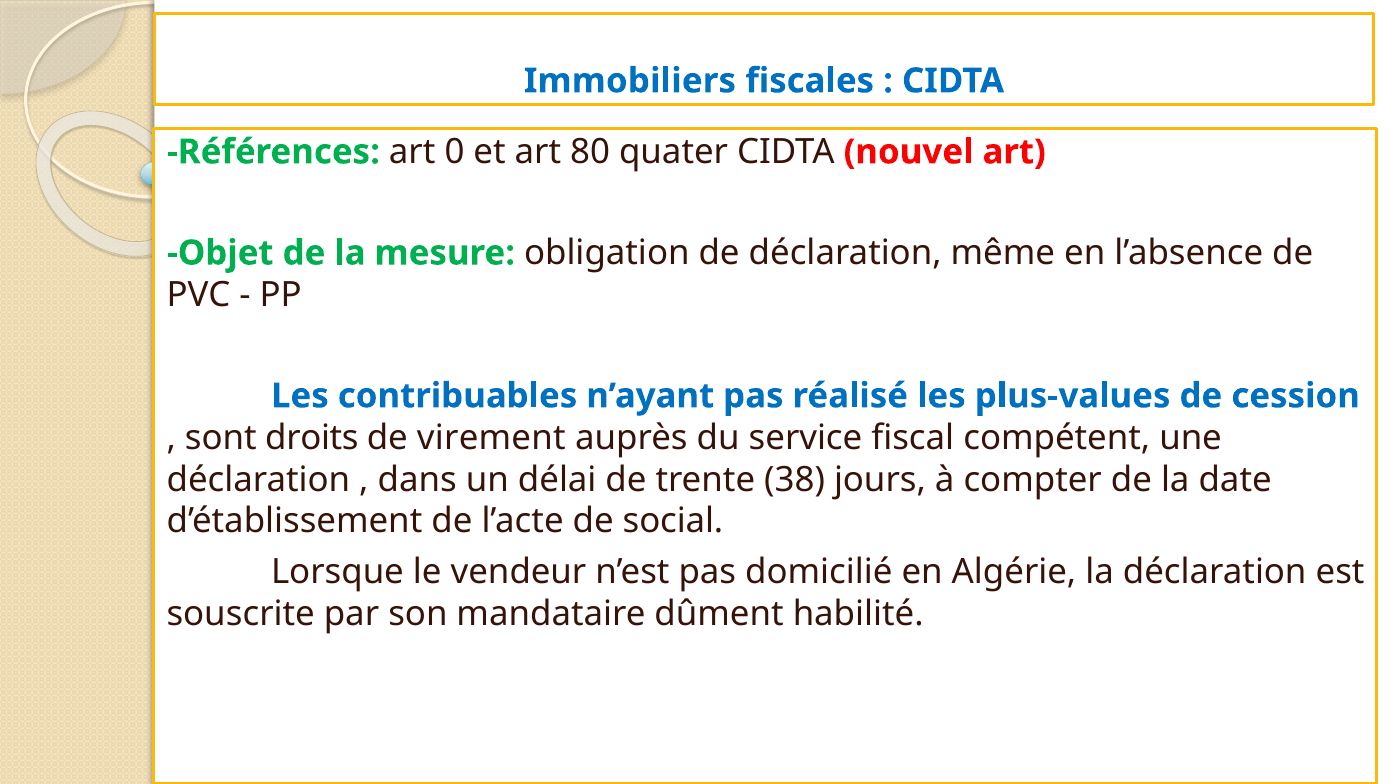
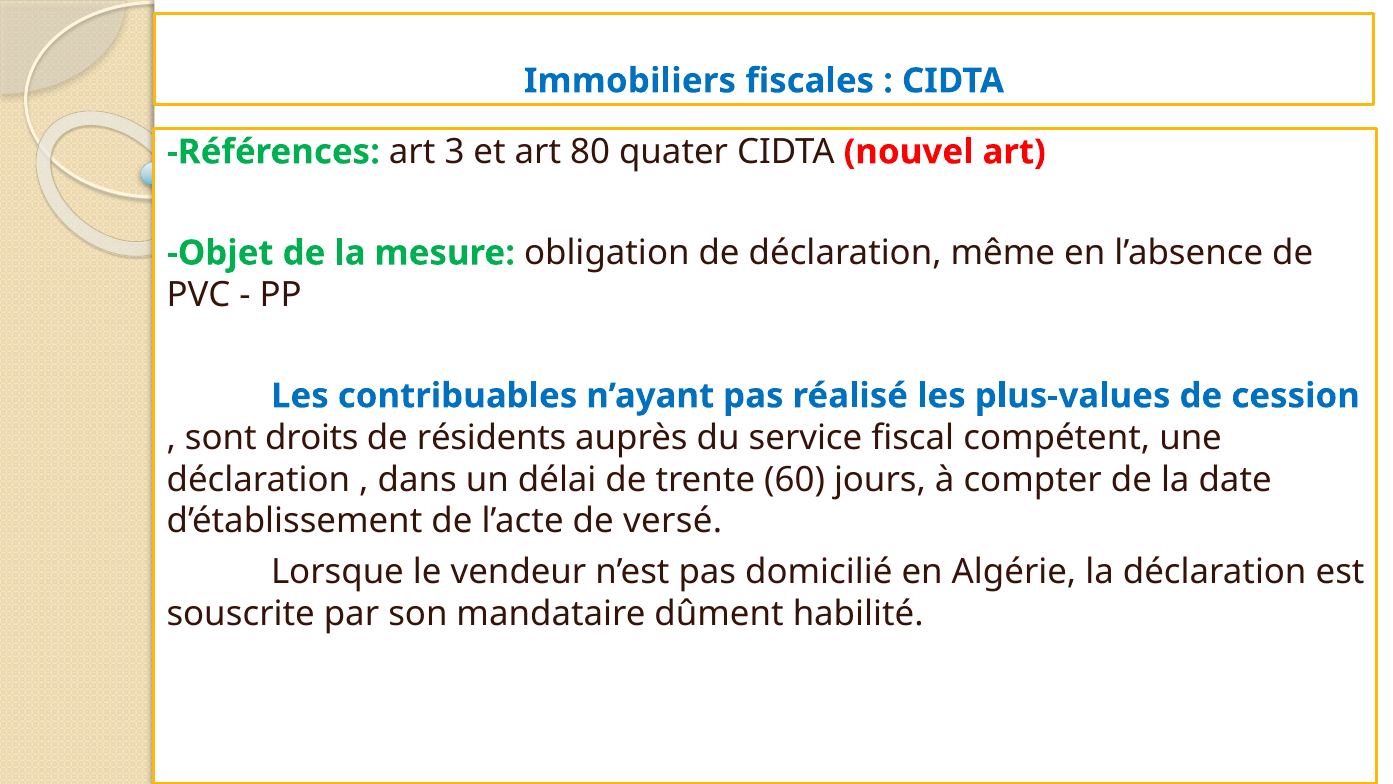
0: 0 -> 3
virement: virement -> résidents
38: 38 -> 60
social: social -> versé
